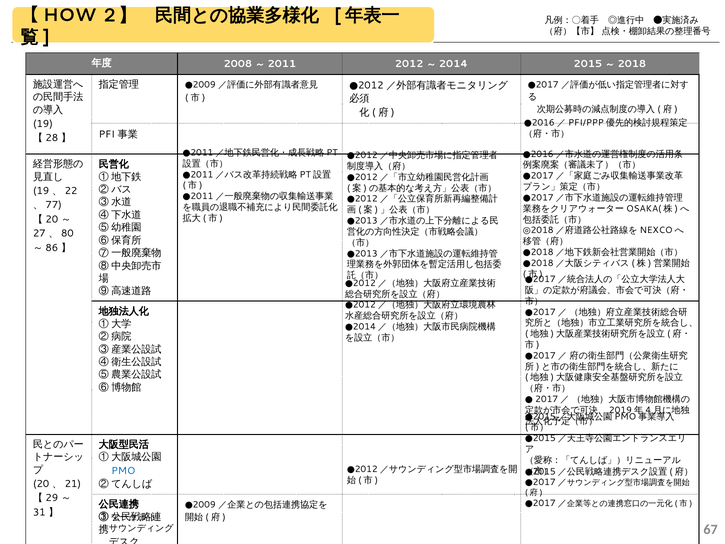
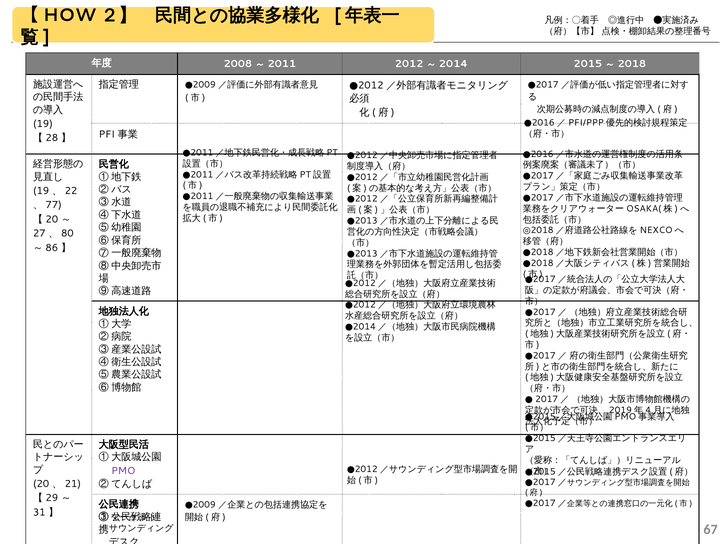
PMO colour: blue -> purple
